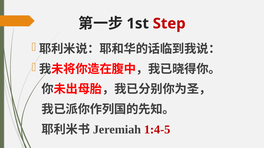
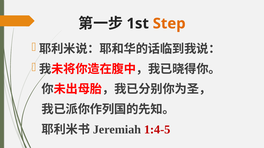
Step colour: red -> orange
